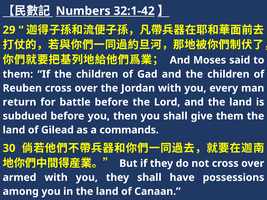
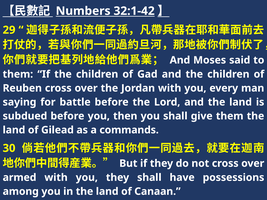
return: return -> saying
